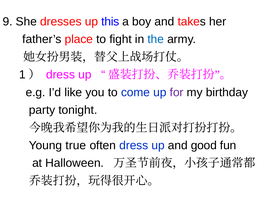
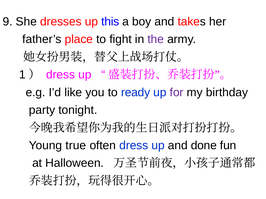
the colour: blue -> purple
come: come -> ready
good: good -> done
